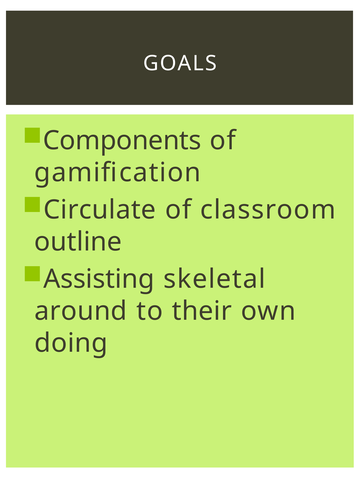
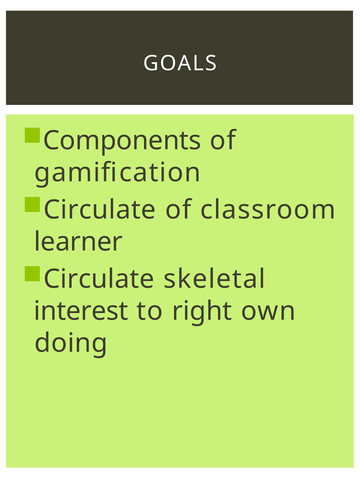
outline: outline -> learner
Assisting at (99, 279): Assisting -> Circulate
around: around -> interest
their: their -> right
